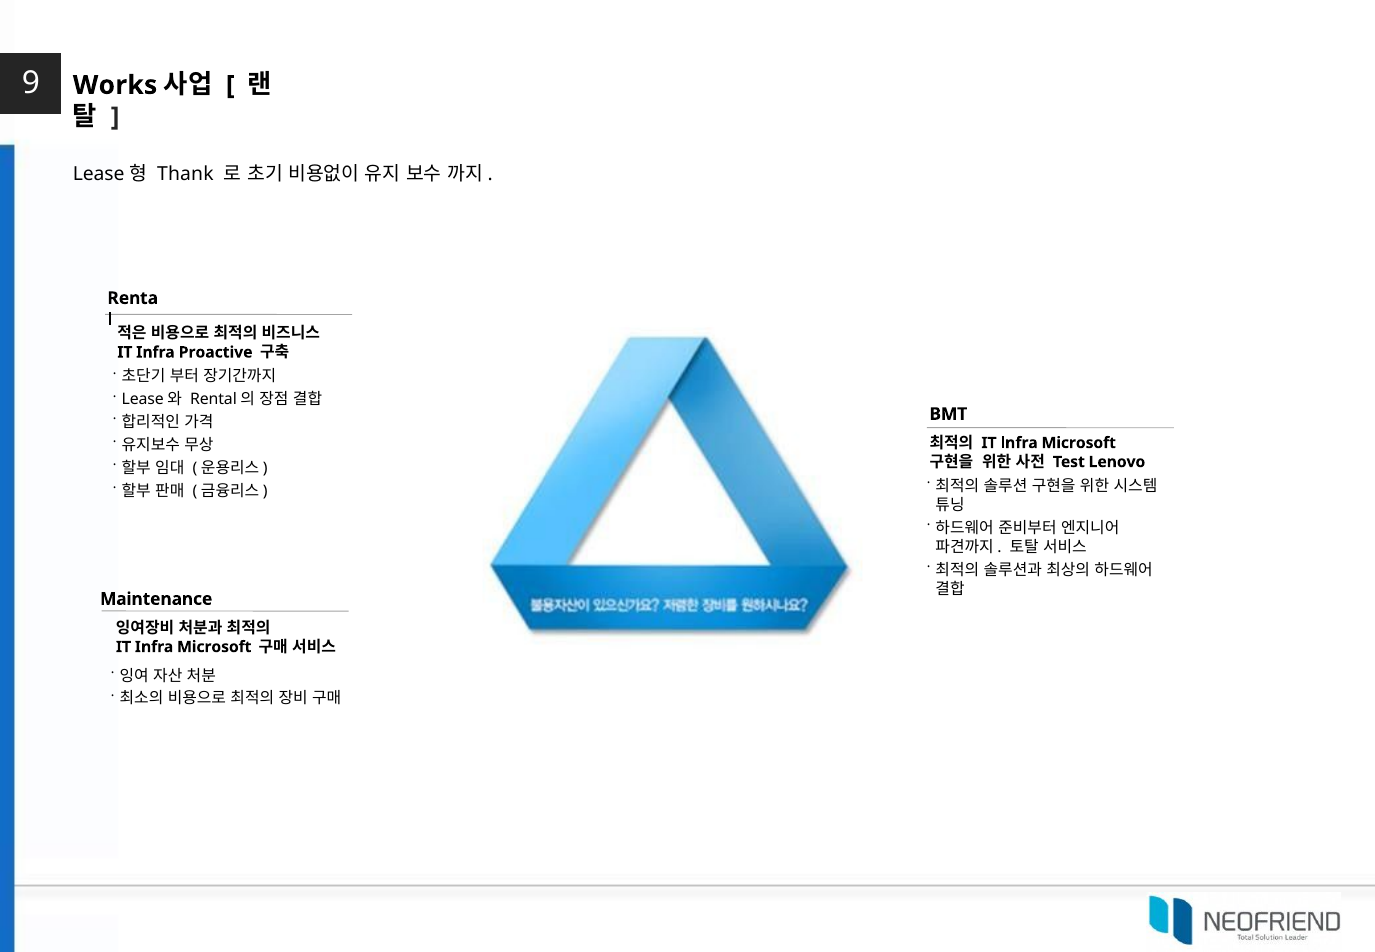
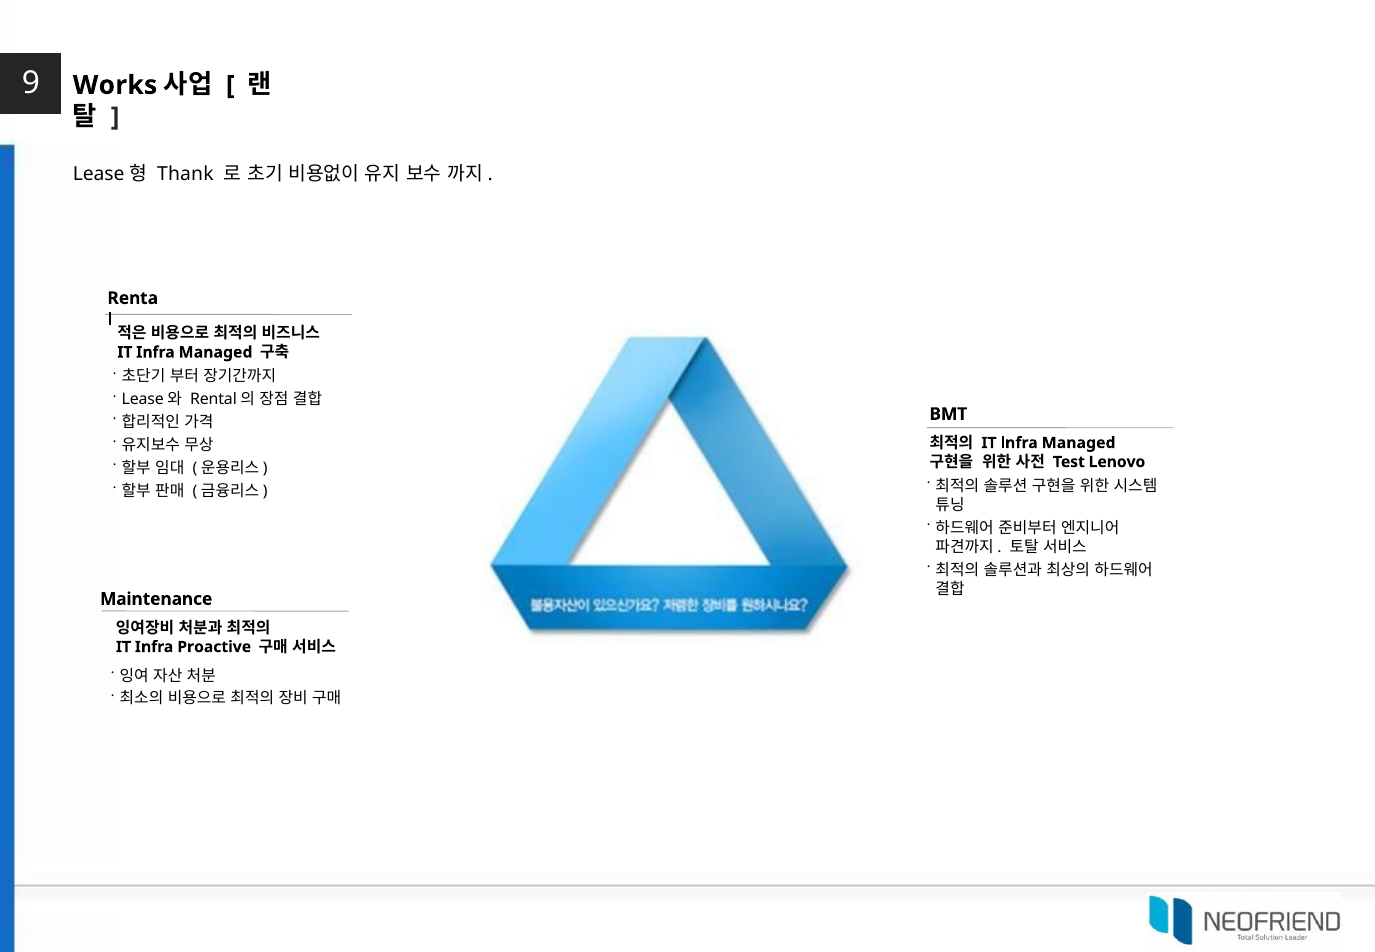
Infra Proactive: Proactive -> Managed
lnfra Microsoft: Microsoft -> Managed
Infra Microsoft: Microsoft -> Proactive
